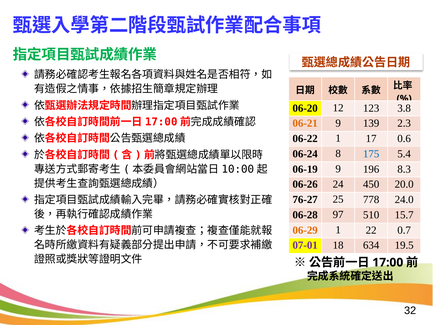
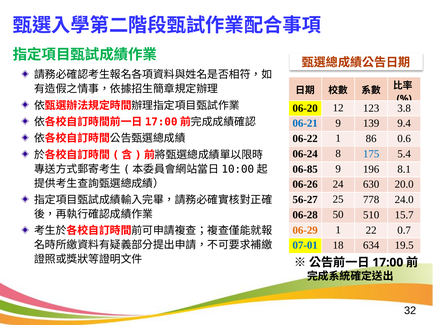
06-21 colour: orange -> blue
2.3: 2.3 -> 9.4
17: 17 -> 86
06-19: 06-19 -> 06-85
8.3: 8.3 -> 8.1
450: 450 -> 630
76-27: 76-27 -> 56-27
97: 97 -> 50
07-01 colour: purple -> blue
